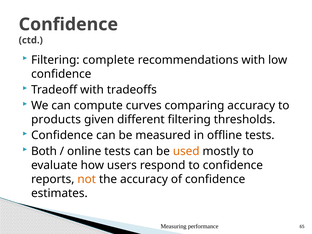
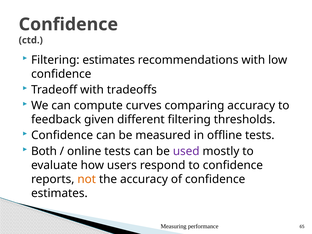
Filtering complete: complete -> estimates
products: products -> feedback
used colour: orange -> purple
